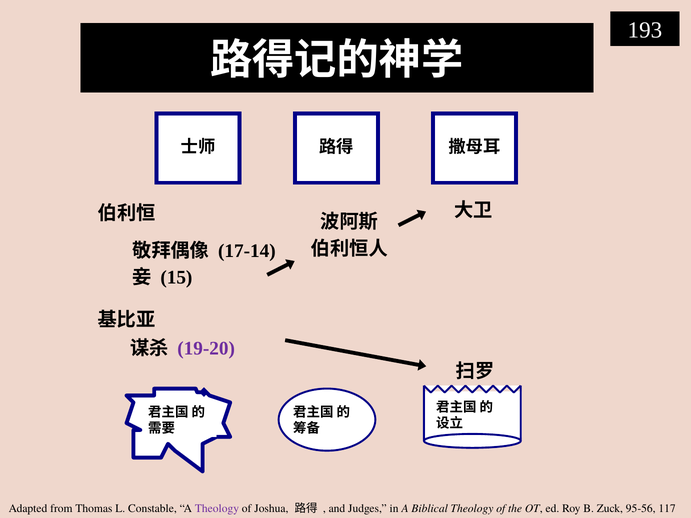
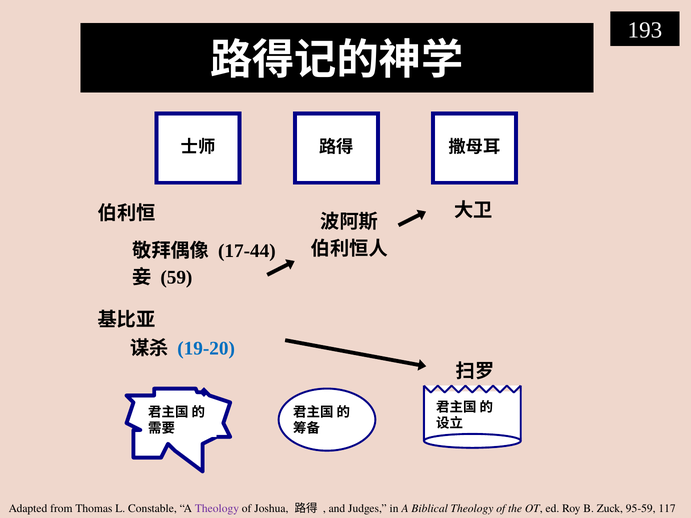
17-14: 17-14 -> 17-44
15: 15 -> 59
19-20 colour: purple -> blue
95-56: 95-56 -> 95-59
